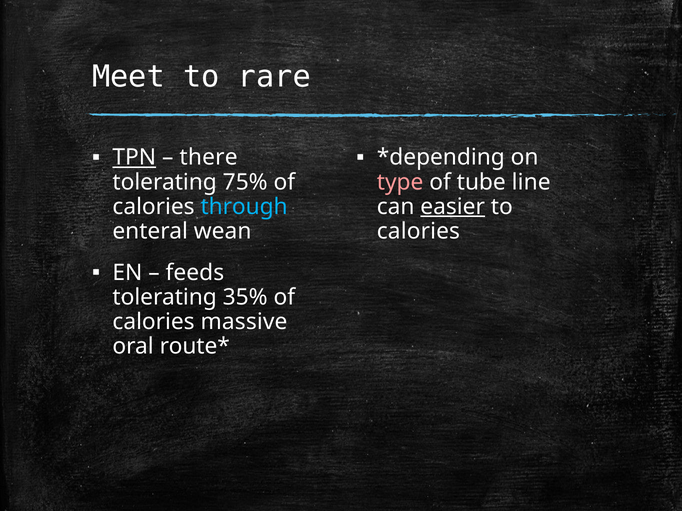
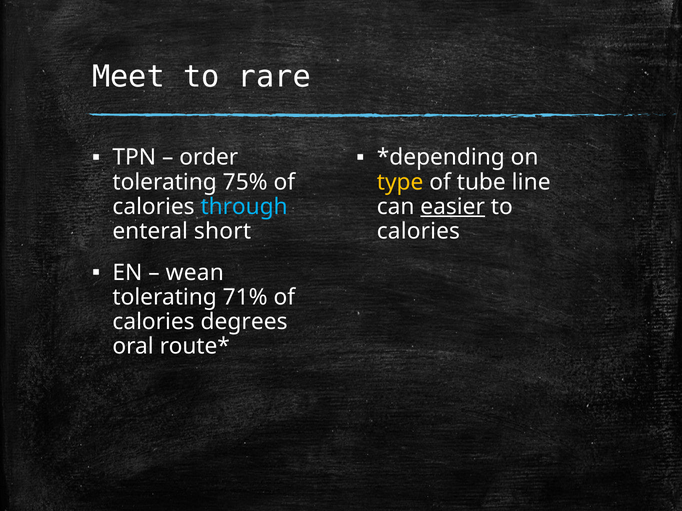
TPN underline: present -> none
there: there -> order
type colour: pink -> yellow
wean: wean -> short
feeds: feeds -> wean
35%: 35% -> 71%
massive: massive -> degrees
